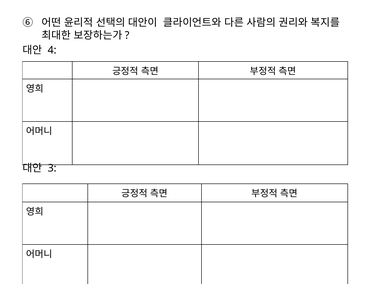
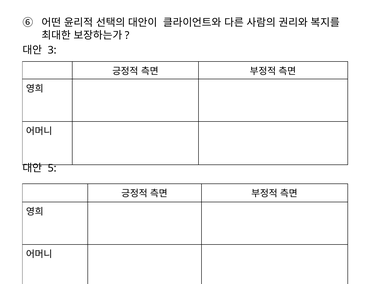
4: 4 -> 3
3: 3 -> 5
